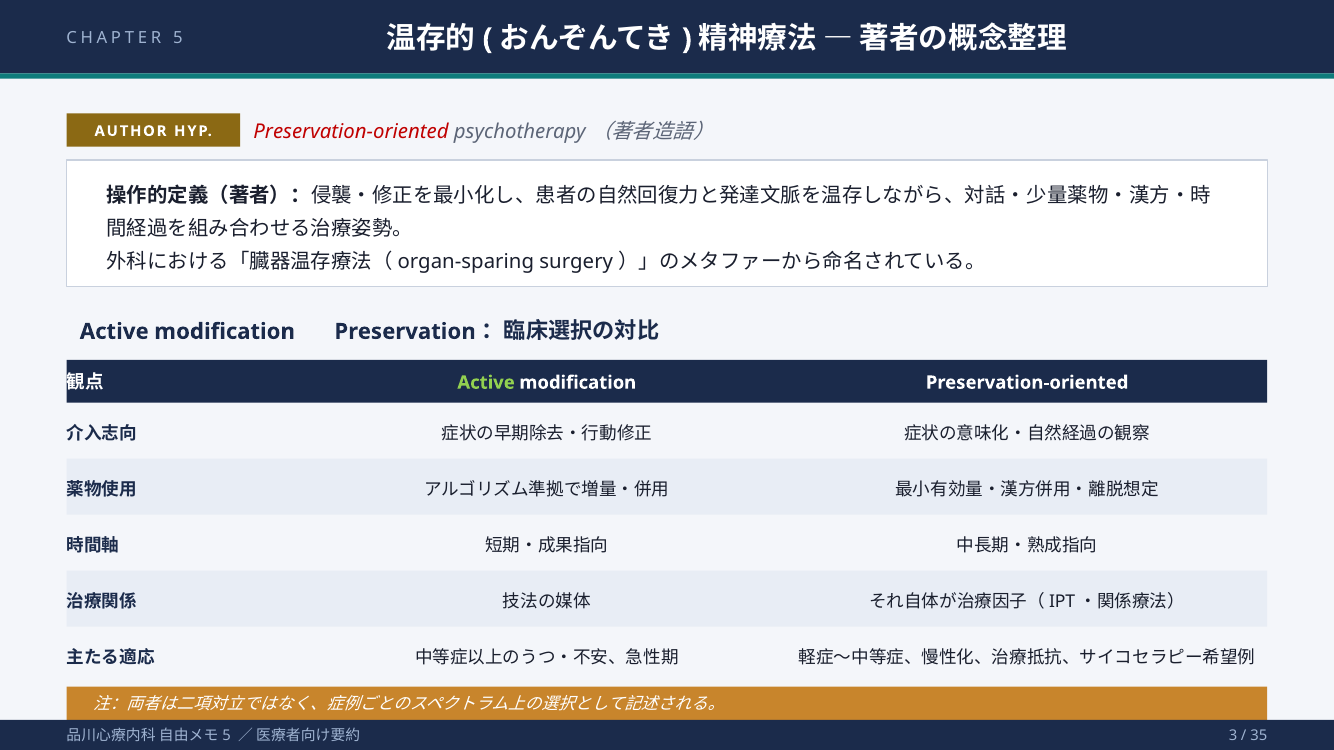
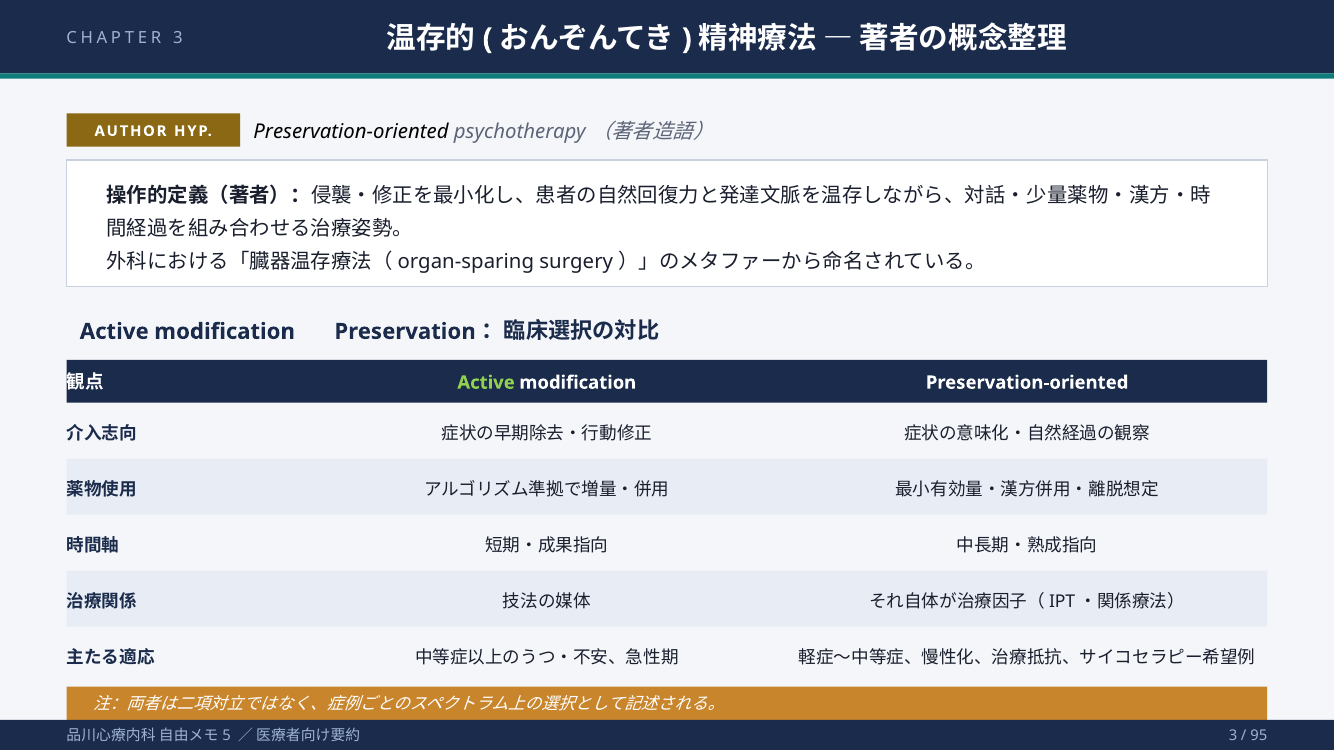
CHAPTER 5: 5 -> 3
Preservation-oriented at (351, 131) colour: red -> black
35: 35 -> 95
